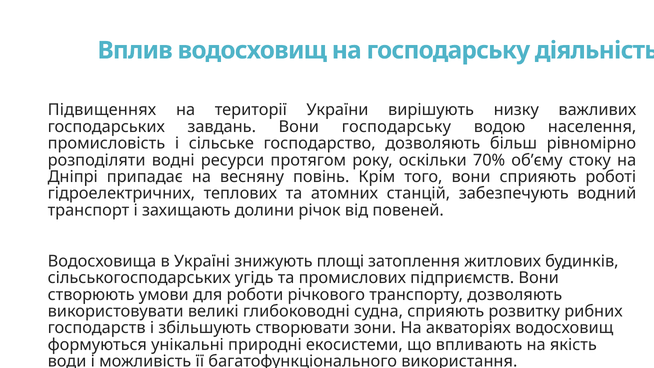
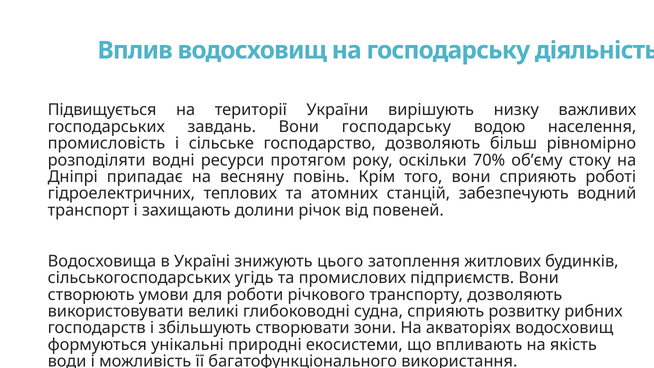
Підвищеннях: Підвищеннях -> Підвищується
площі: площі -> цього
